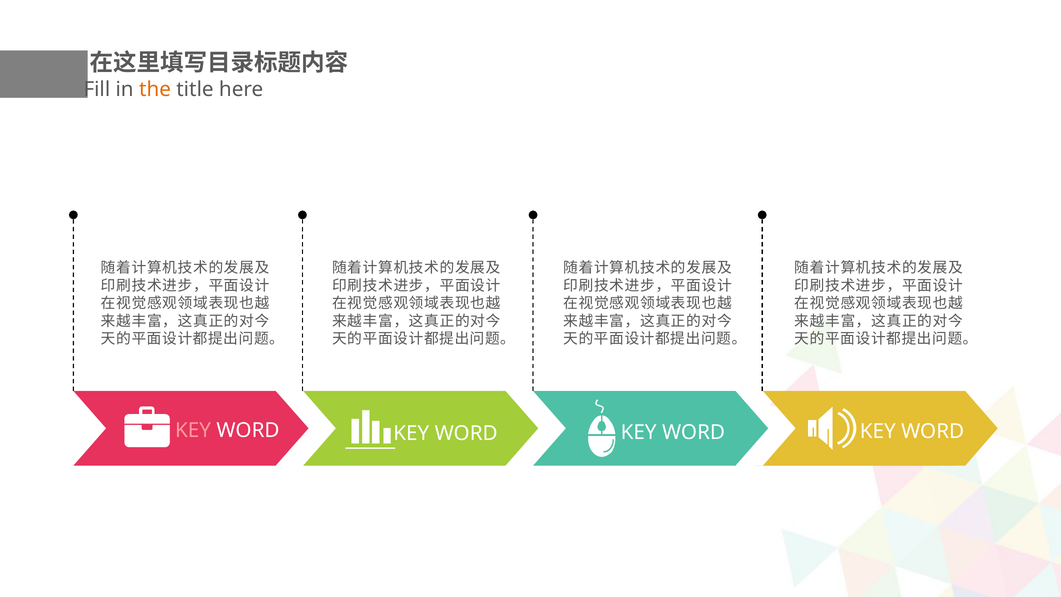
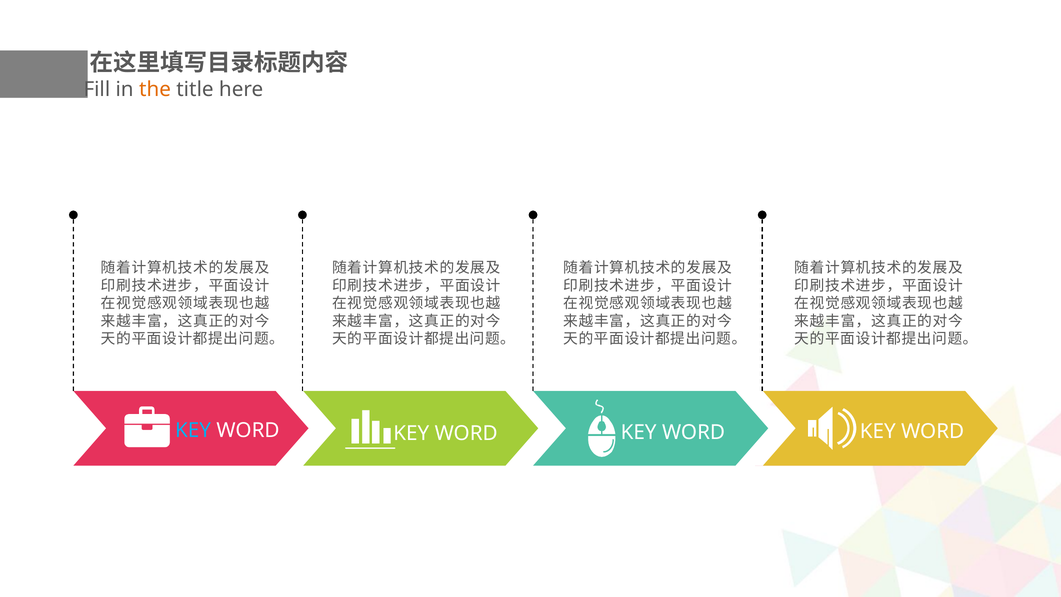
KEY at (193, 430) colour: pink -> light blue
